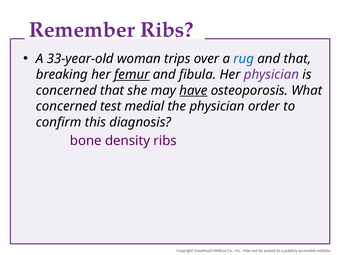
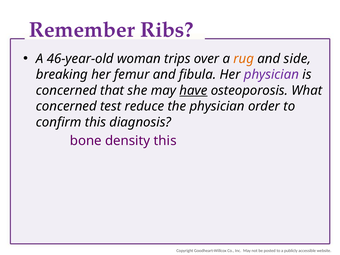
33-year-old: 33-year-old -> 46-year-old
rug colour: blue -> orange
and that: that -> side
femur underline: present -> none
medial: medial -> reduce
density ribs: ribs -> this
